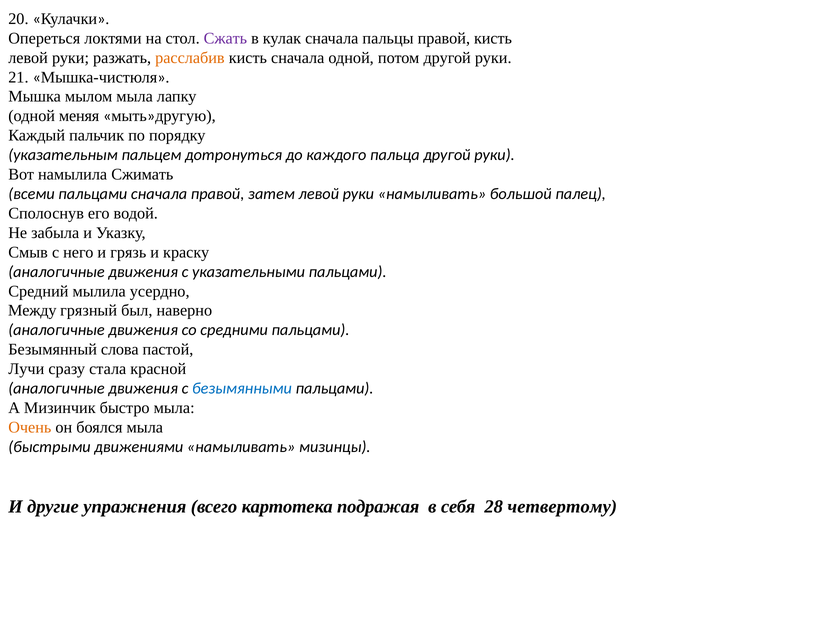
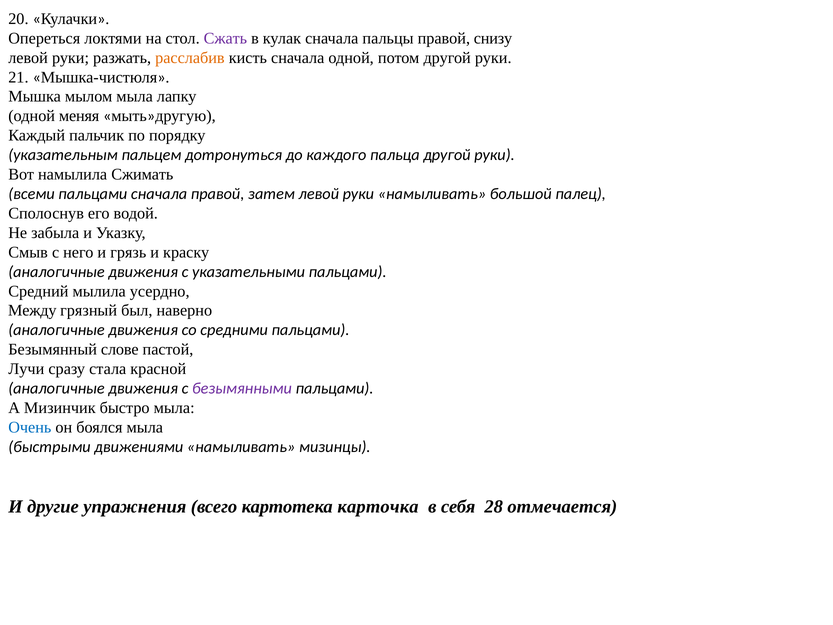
правой кисть: кисть -> снизу
слова: слова -> слове
безымянными colour: blue -> purple
Очень colour: orange -> blue
подражая: подражая -> карточка
четвертому: четвертому -> отмечается
